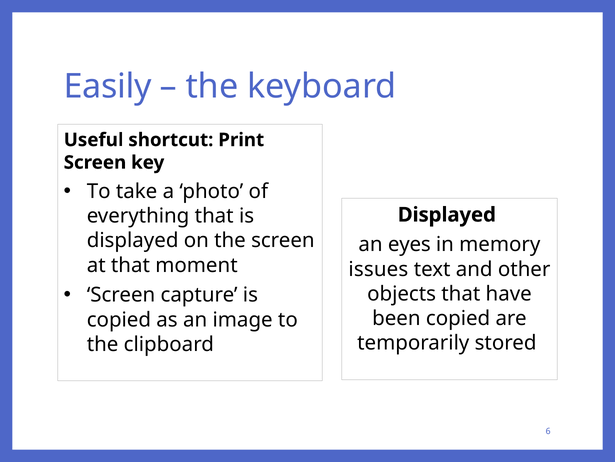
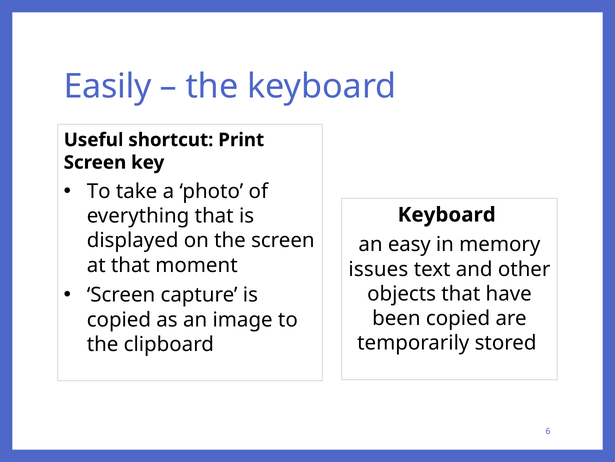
Displayed at (447, 214): Displayed -> Keyboard
eyes: eyes -> easy
